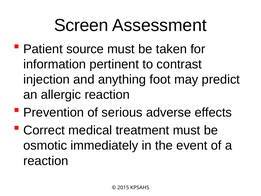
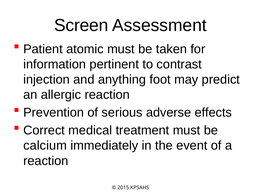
source: source -> atomic
osmotic: osmotic -> calcium
